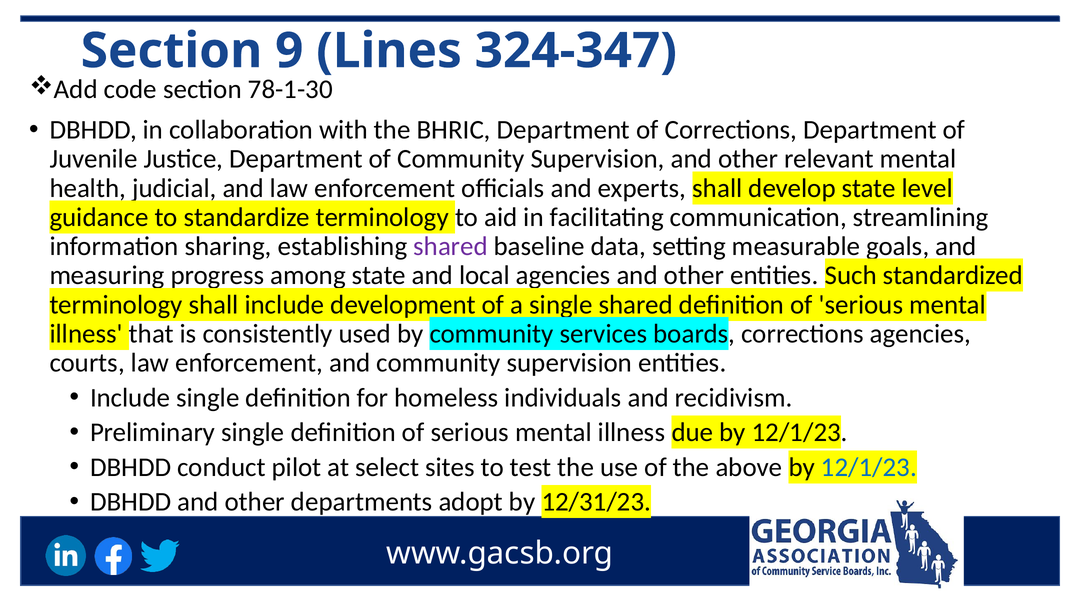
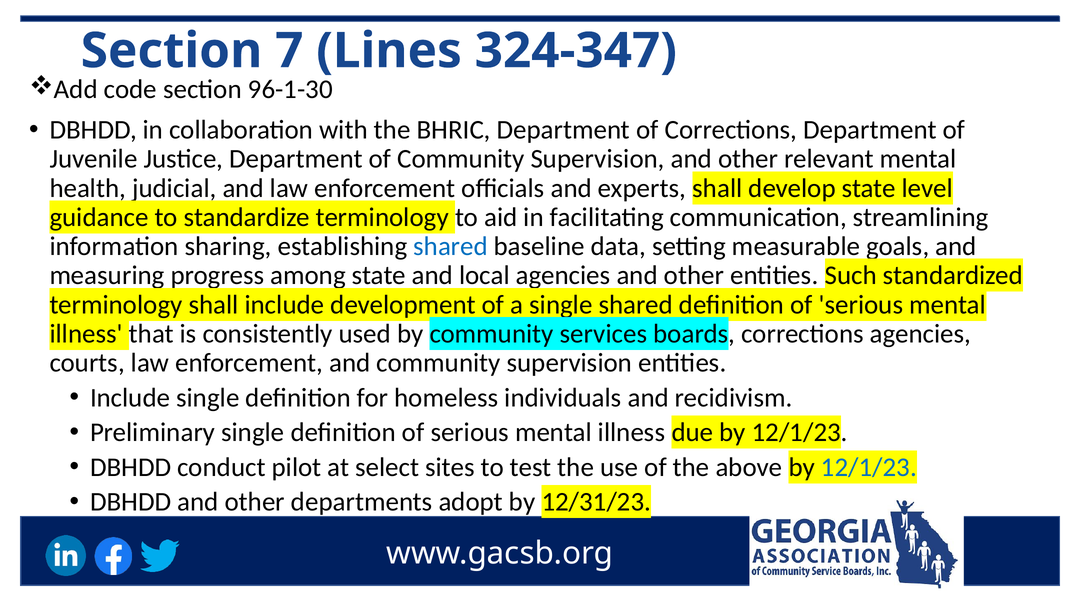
9: 9 -> 7
78-1-30: 78-1-30 -> 96-1-30
shared at (451, 246) colour: purple -> blue
